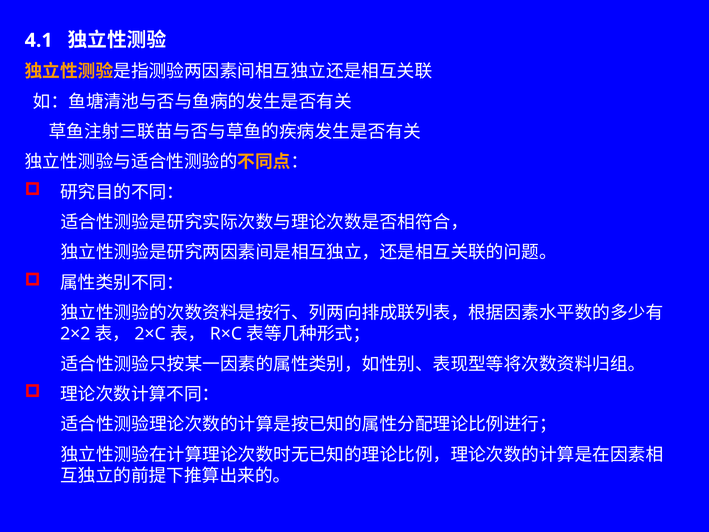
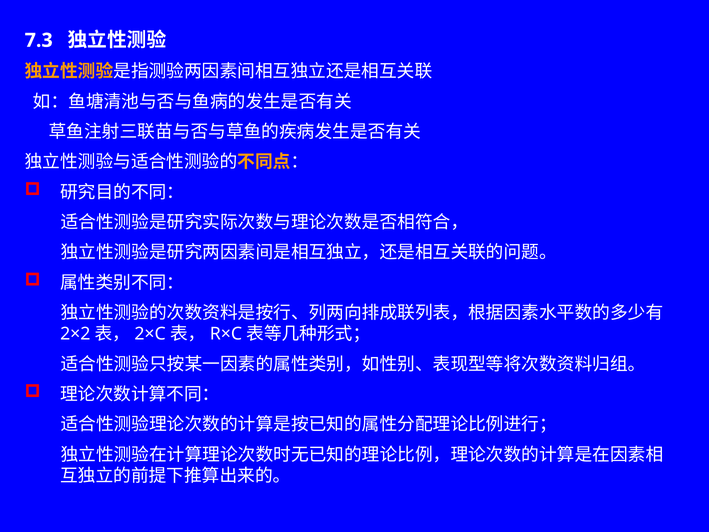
4.1: 4.1 -> 7.3
